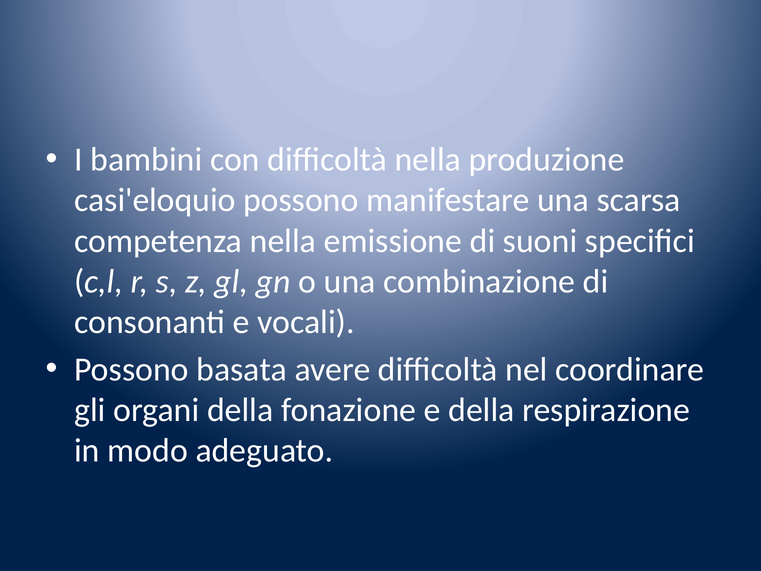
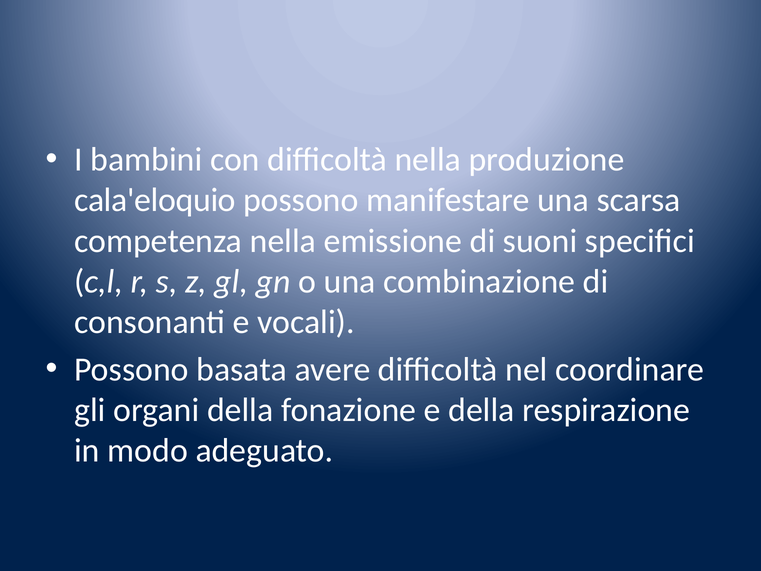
casi'eloquio: casi'eloquio -> cala'eloquio
